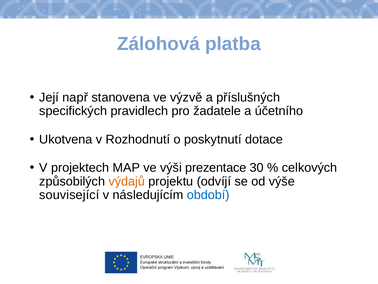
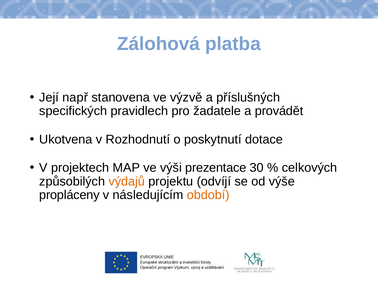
účetního: účetního -> provádět
související: související -> propláceny
období colour: blue -> orange
